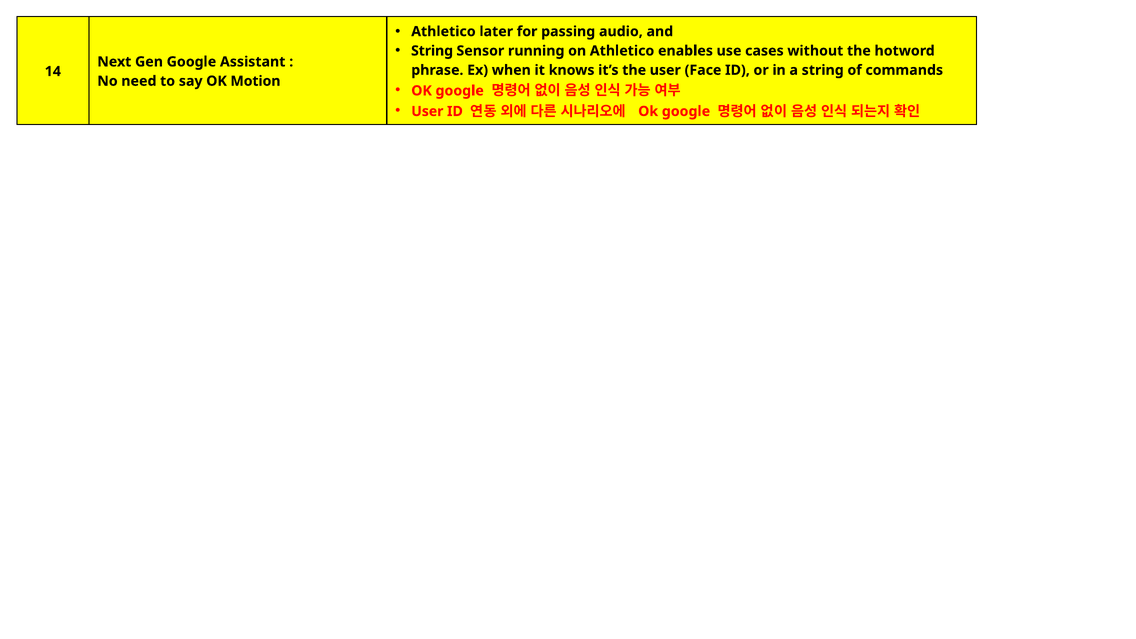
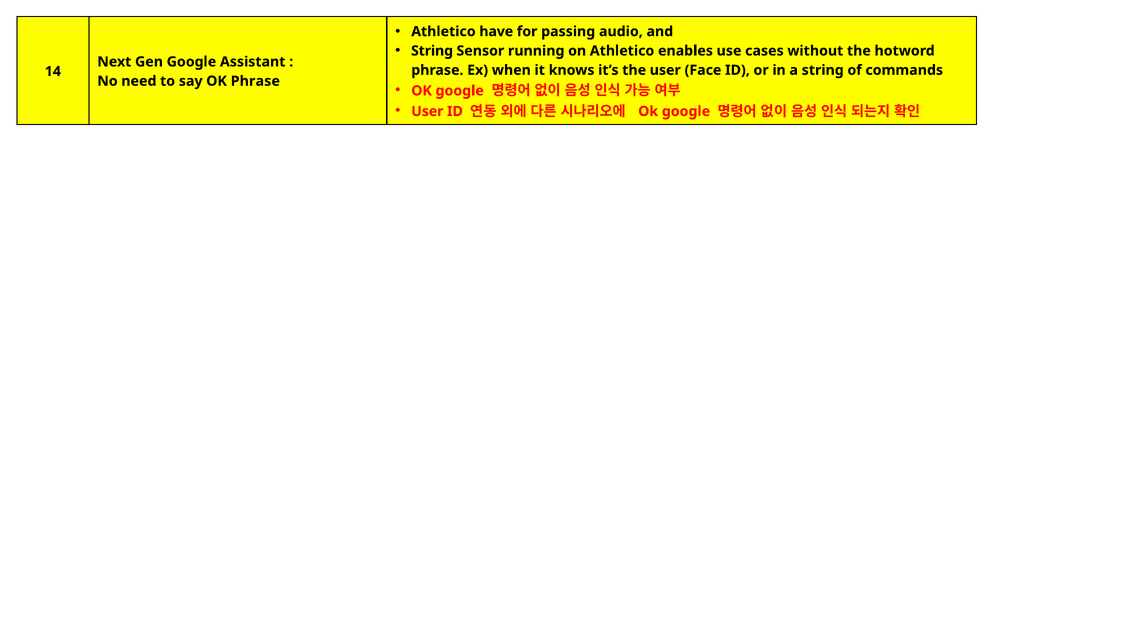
later: later -> have
OK Motion: Motion -> Phrase
